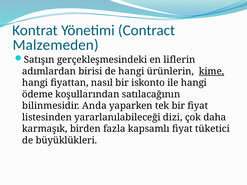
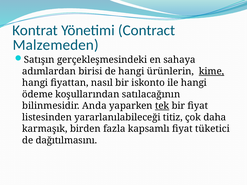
liflerin: liflerin -> sahaya
tek underline: none -> present
dizi: dizi -> titiz
büyüklükleri: büyüklükleri -> dağıtılmasını
